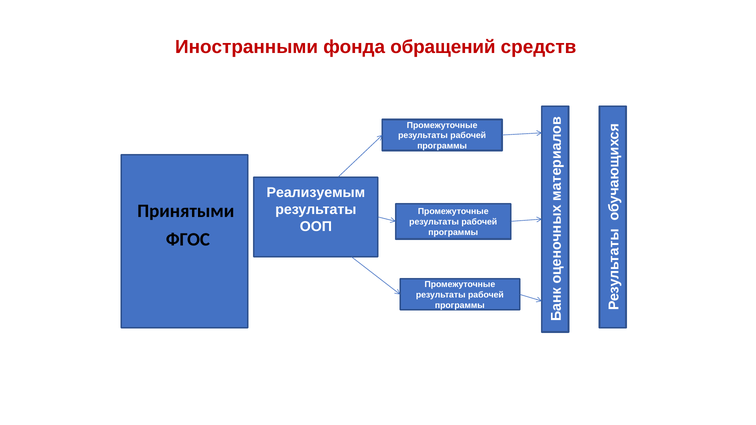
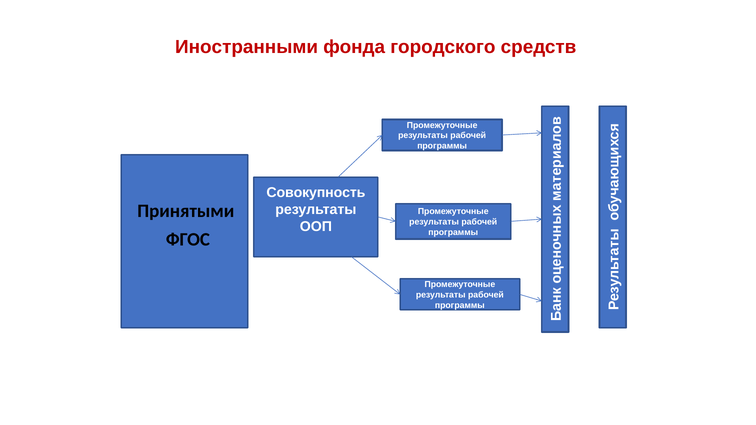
обращений: обращений -> городского
Реализуемым: Реализуемым -> Совокупность
